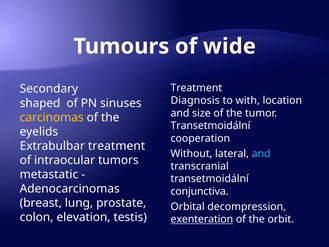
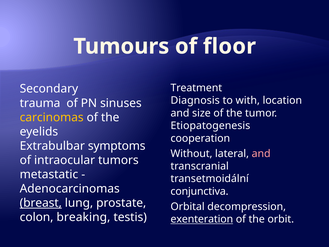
wide: wide -> floor
shaped: shaped -> trauma
Transetmoidální at (210, 126): Transetmoidální -> Etiopatogenesis
Extrabulbar treatment: treatment -> symptoms
and at (261, 153) colour: light blue -> pink
breast underline: none -> present
elevation: elevation -> breaking
